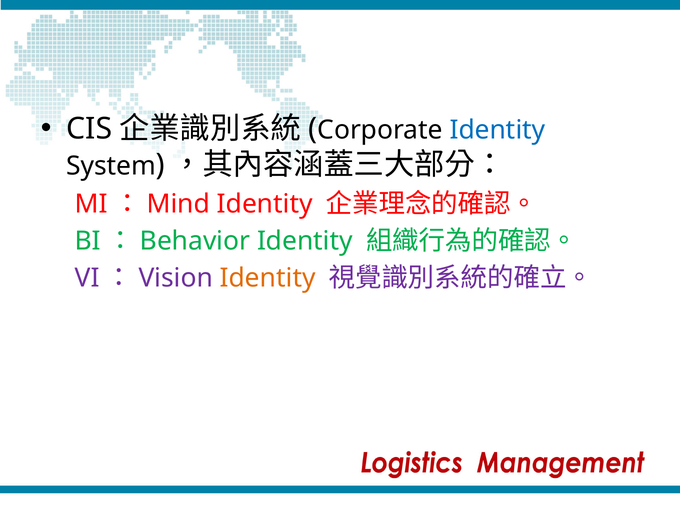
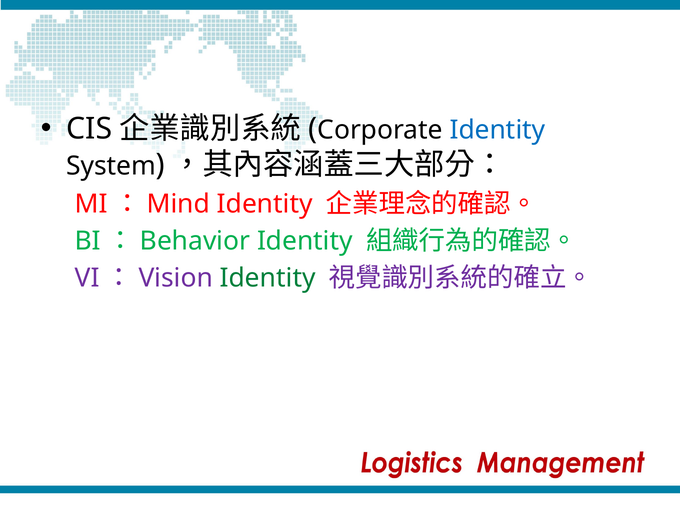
Identity at (268, 278) colour: orange -> green
